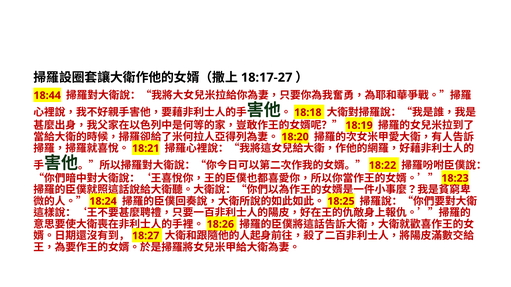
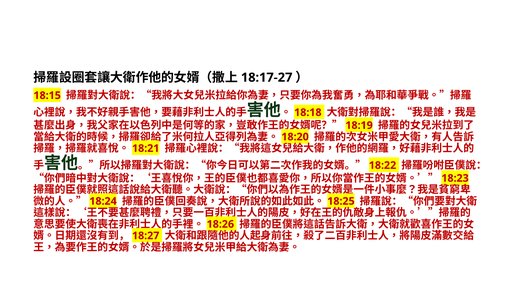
18:44: 18:44 -> 18:15
